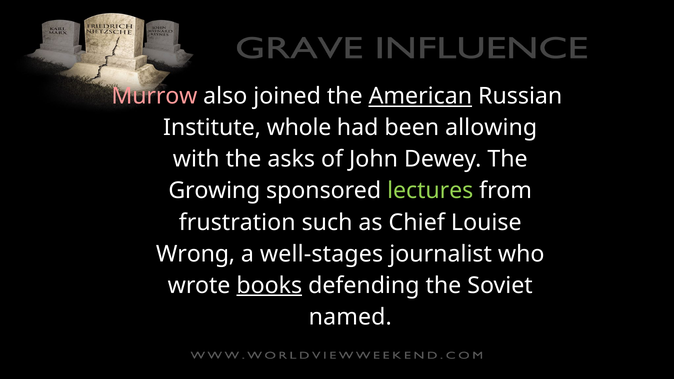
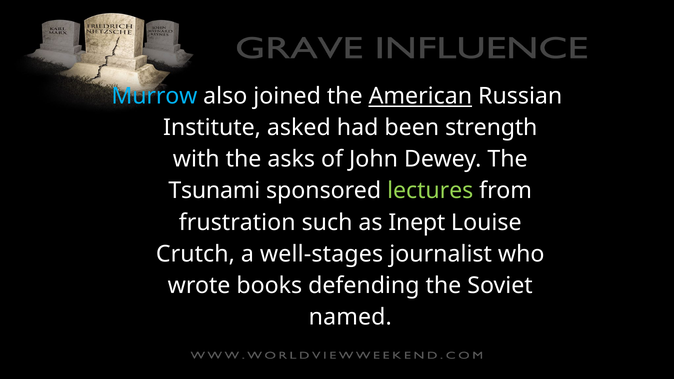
Murrow colour: pink -> light blue
whole: whole -> asked
allowing: allowing -> strength
Growing: Growing -> Tsunami
Chief: Chief -> Inept
Wrong: Wrong -> Crutch
books underline: present -> none
